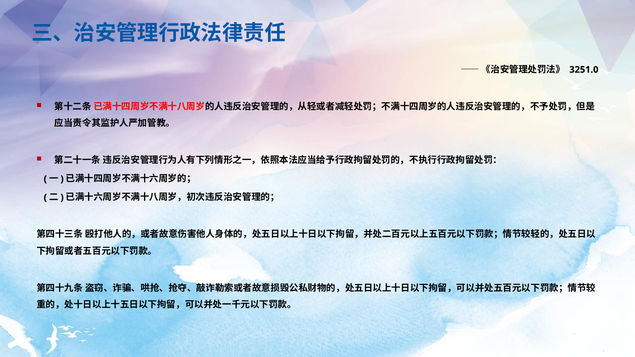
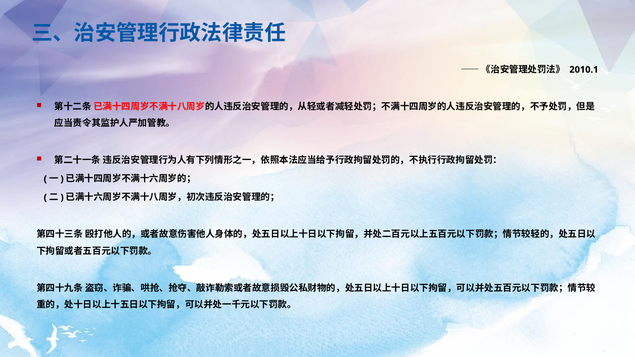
3251.0: 3251.0 -> 2010.1
